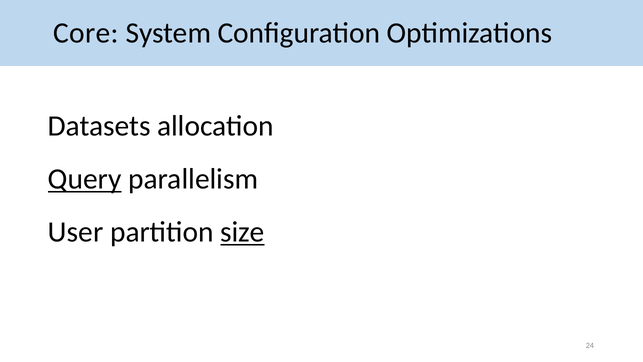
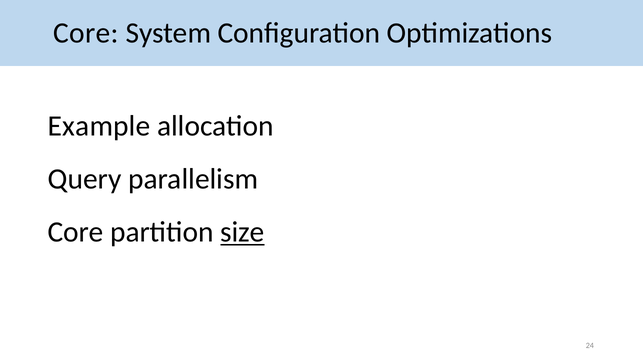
Datasets: Datasets -> Example
Query underline: present -> none
User at (76, 232): User -> Core
